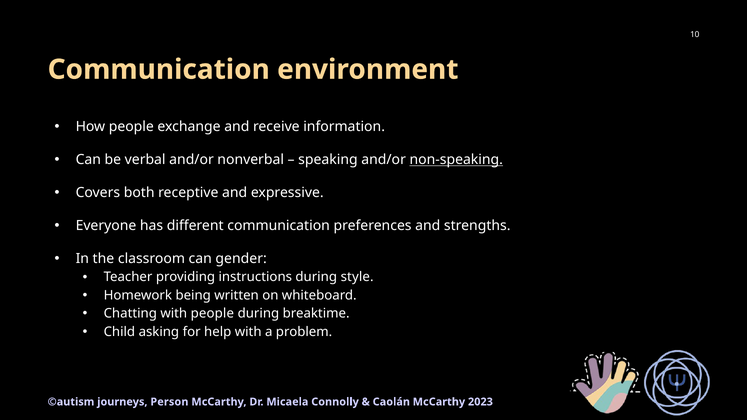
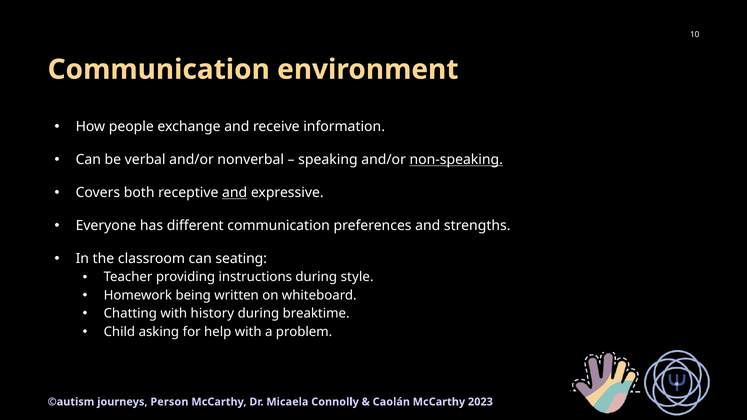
and at (235, 193) underline: none -> present
gender: gender -> seating
with people: people -> history
